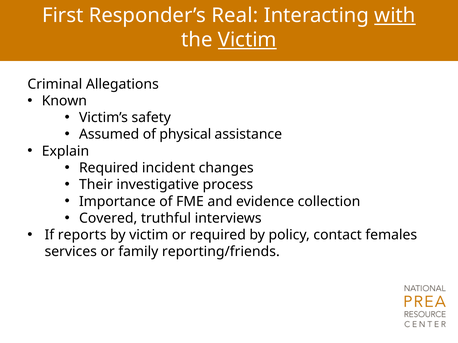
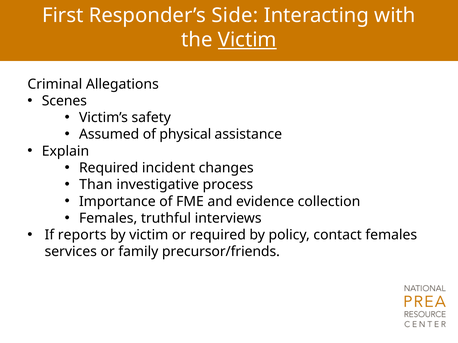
Real: Real -> Side
with underline: present -> none
Known: Known -> Scenes
Their: Their -> Than
Covered at (108, 218): Covered -> Females
reporting/friends: reporting/friends -> precursor/friends
